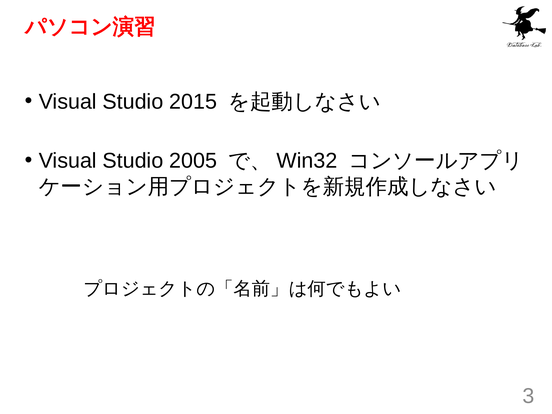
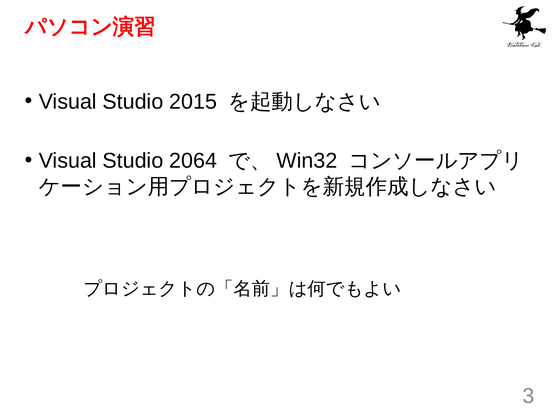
2005: 2005 -> 2064
